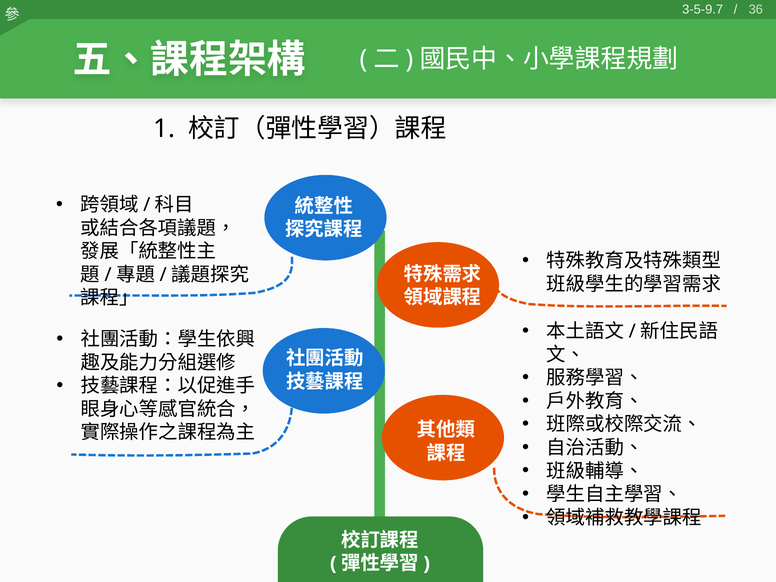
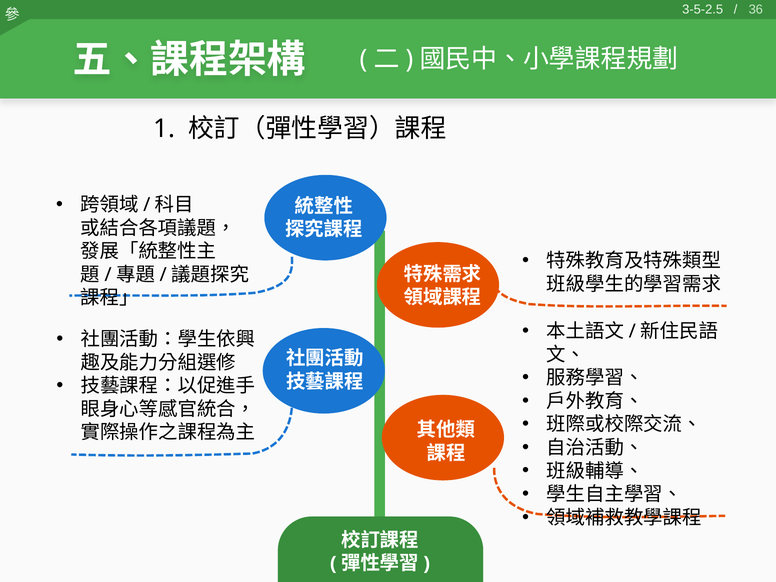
3-5-9.7: 3-5-9.7 -> 3-5-2.5
